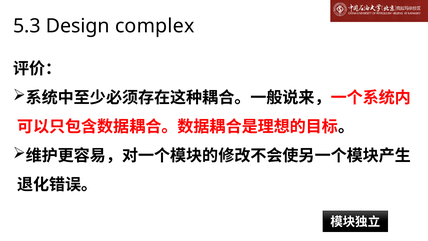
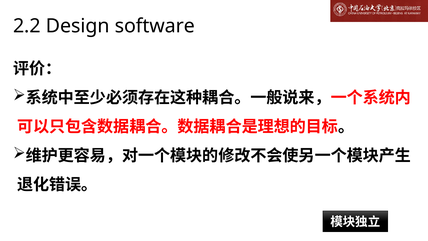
5.3: 5.3 -> 2.2
complex: complex -> software
